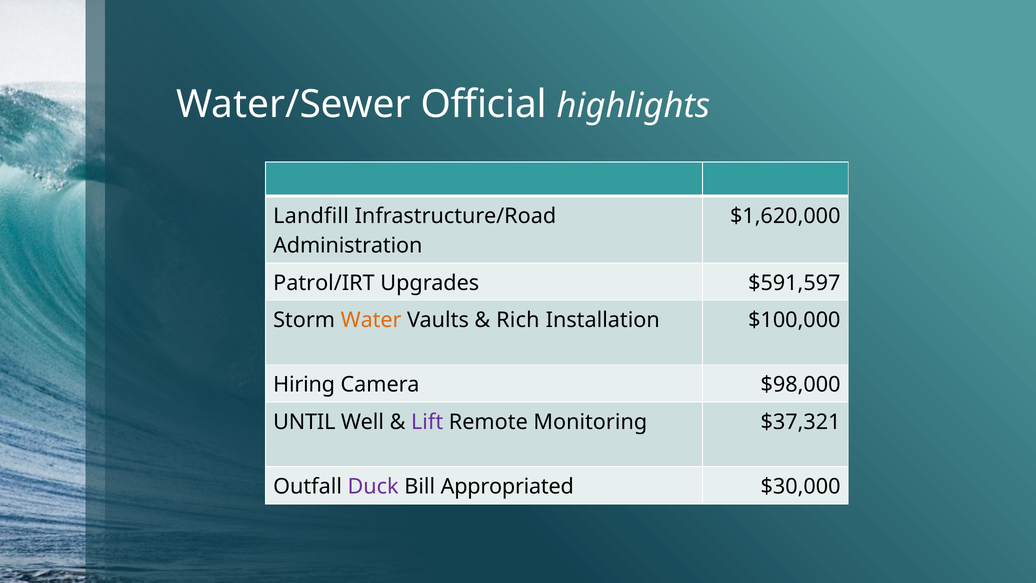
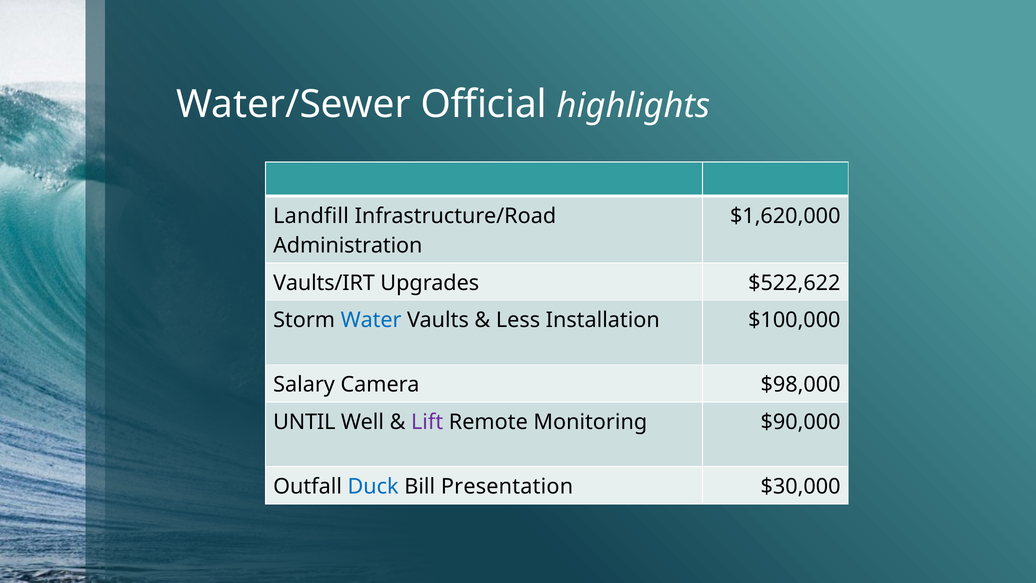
Patrol/IRT: Patrol/IRT -> Vaults/IRT
$591,597: $591,597 -> $522,622
Water colour: orange -> blue
Rich: Rich -> Less
Hiring: Hiring -> Salary
$37,321: $37,321 -> $90,000
Duck colour: purple -> blue
Appropriated: Appropriated -> Presentation
